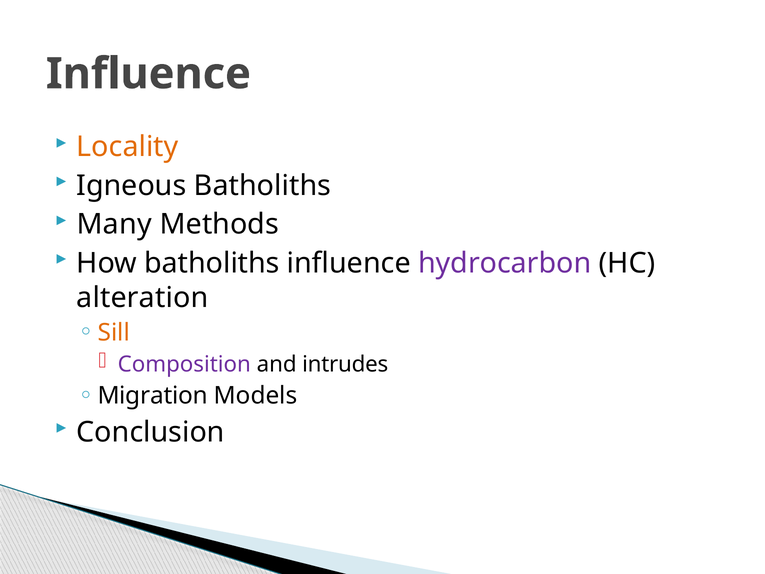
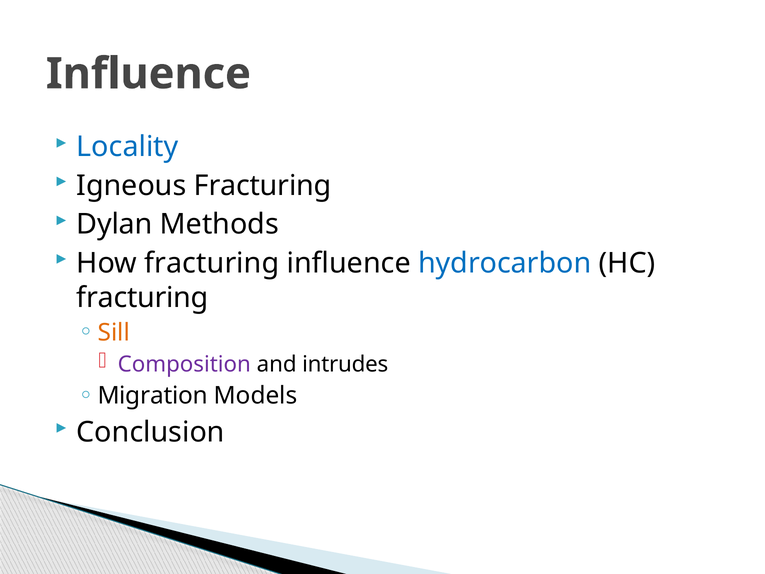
Locality colour: orange -> blue
Igneous Batholiths: Batholiths -> Fracturing
Many: Many -> Dylan
How batholiths: batholiths -> fracturing
hydrocarbon colour: purple -> blue
alteration at (142, 297): alteration -> fracturing
